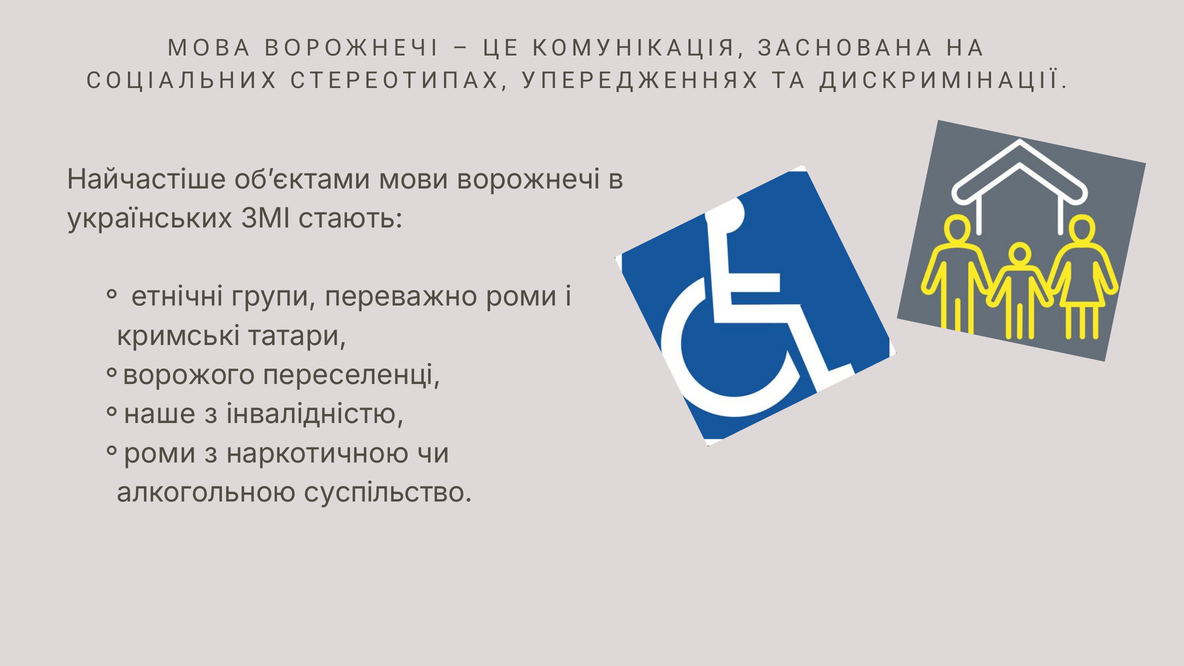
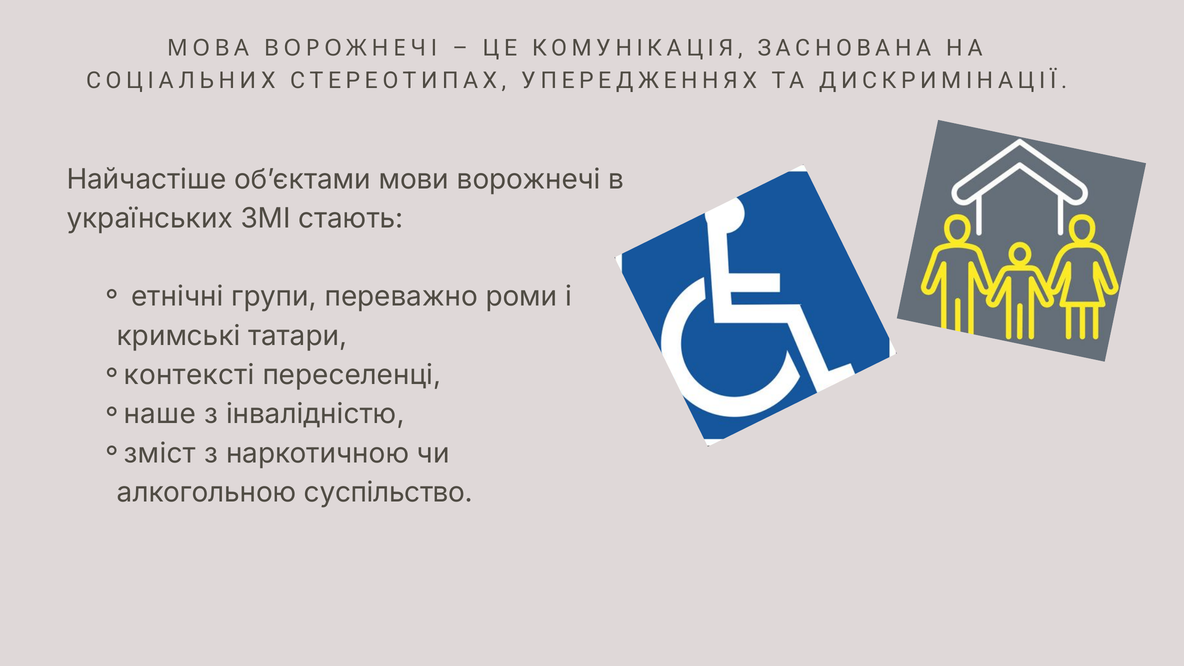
ворожого: ворожого -> контексті
роми at (160, 453): роми -> зміст
